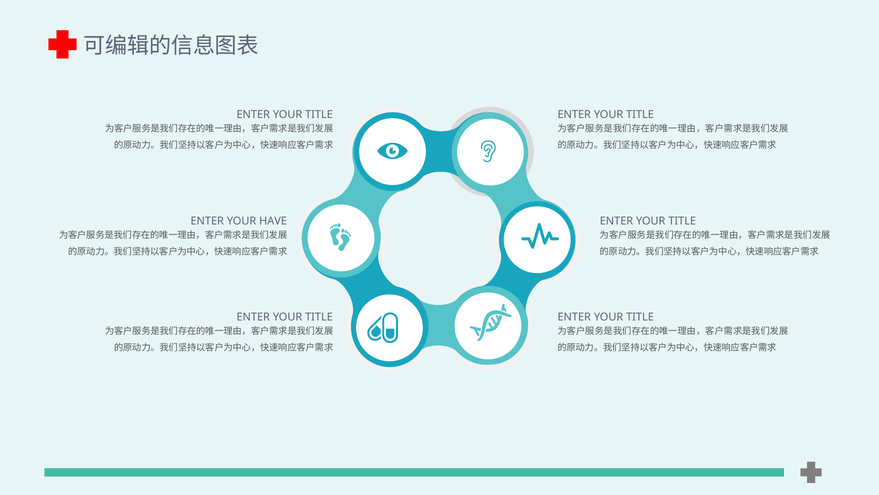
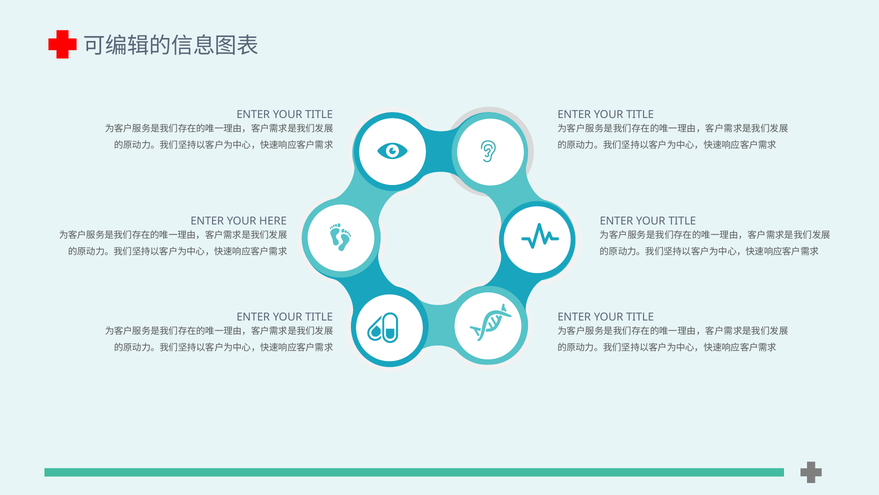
HAVE: HAVE -> HERE
